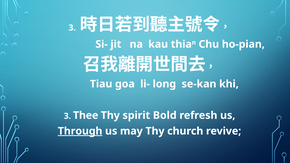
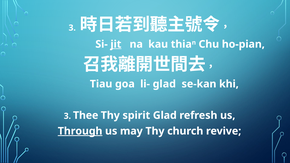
jit underline: none -> present
li- long: long -> glad
spirit Bold: Bold -> Glad
